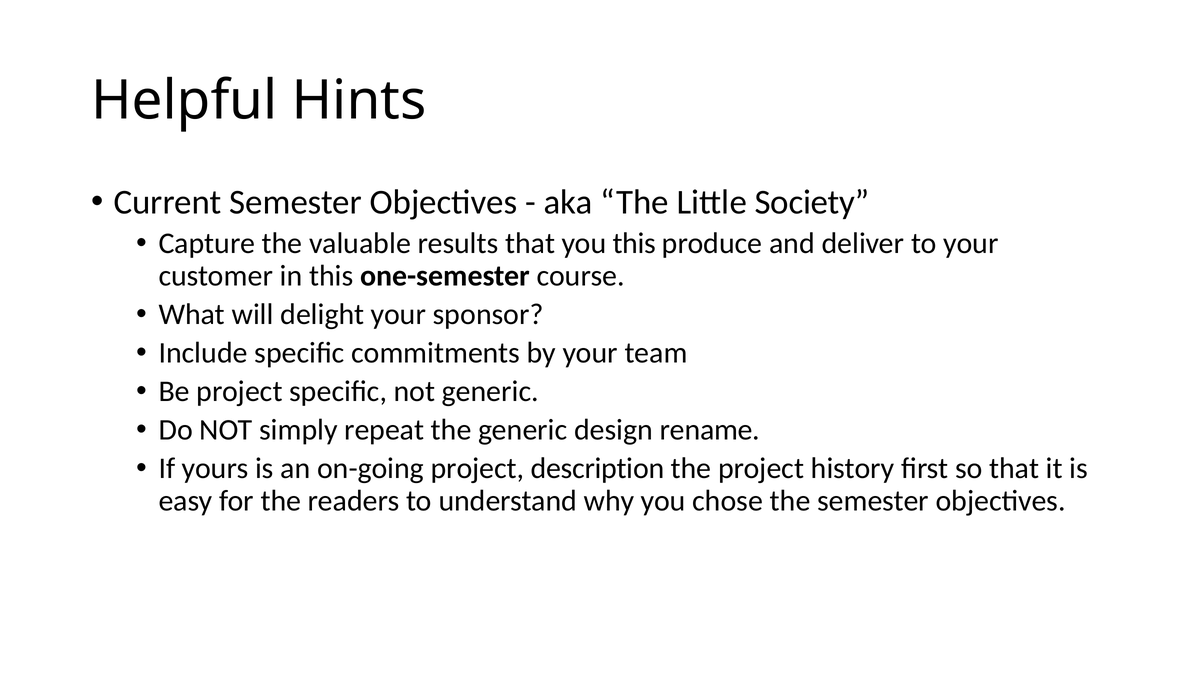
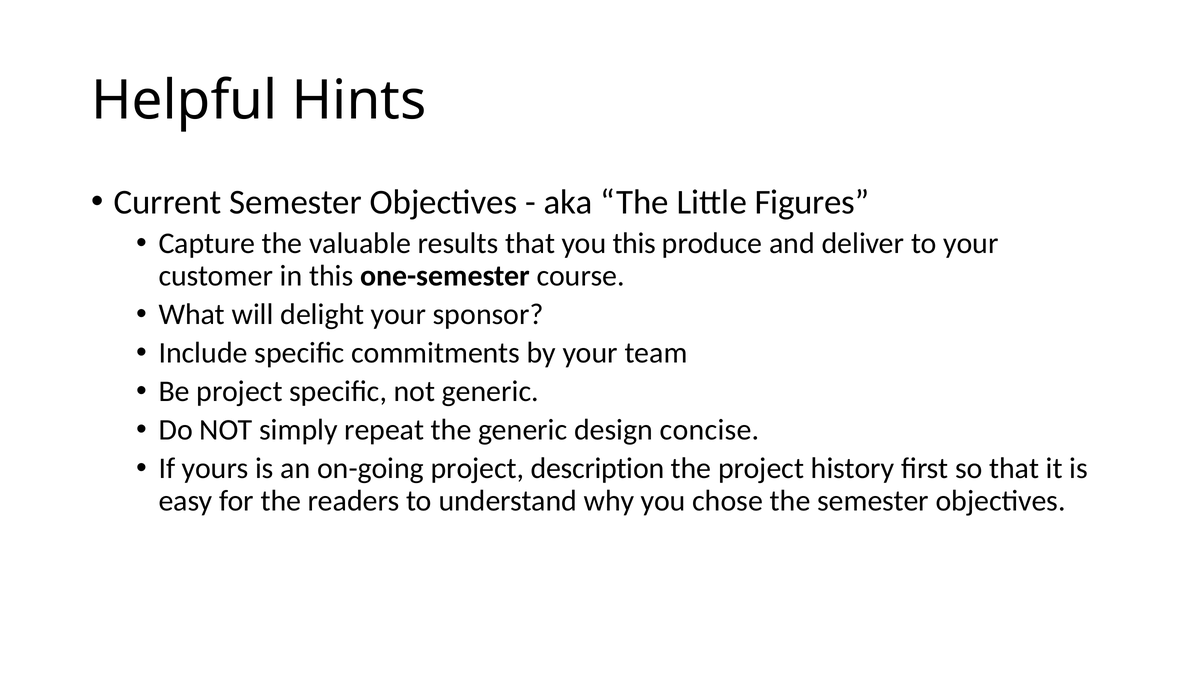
Society: Society -> Figures
rename: rename -> concise
